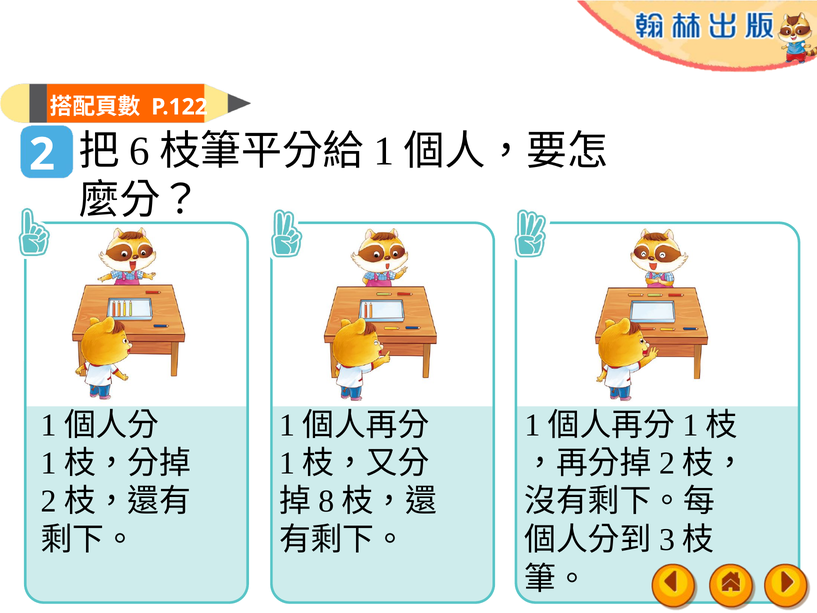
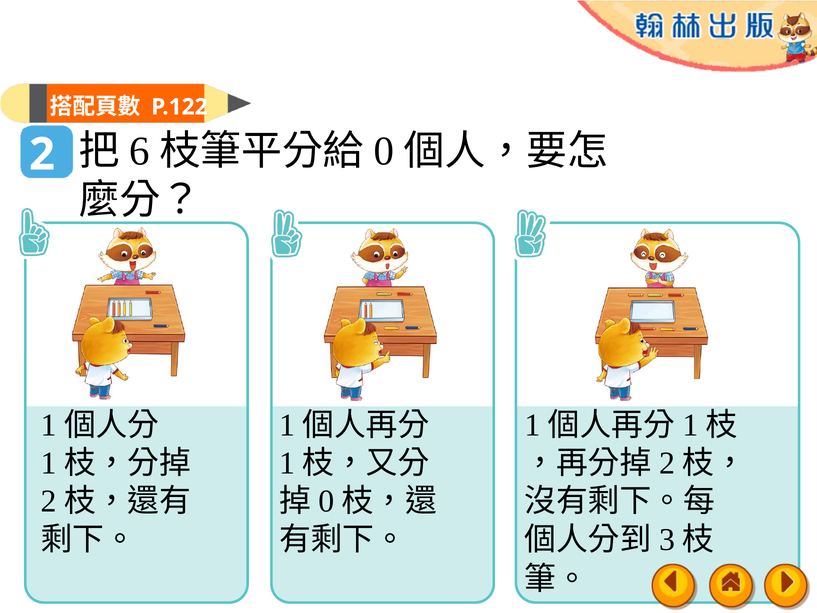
1 at (384, 151): 1 -> 0
8 at (326, 501): 8 -> 0
